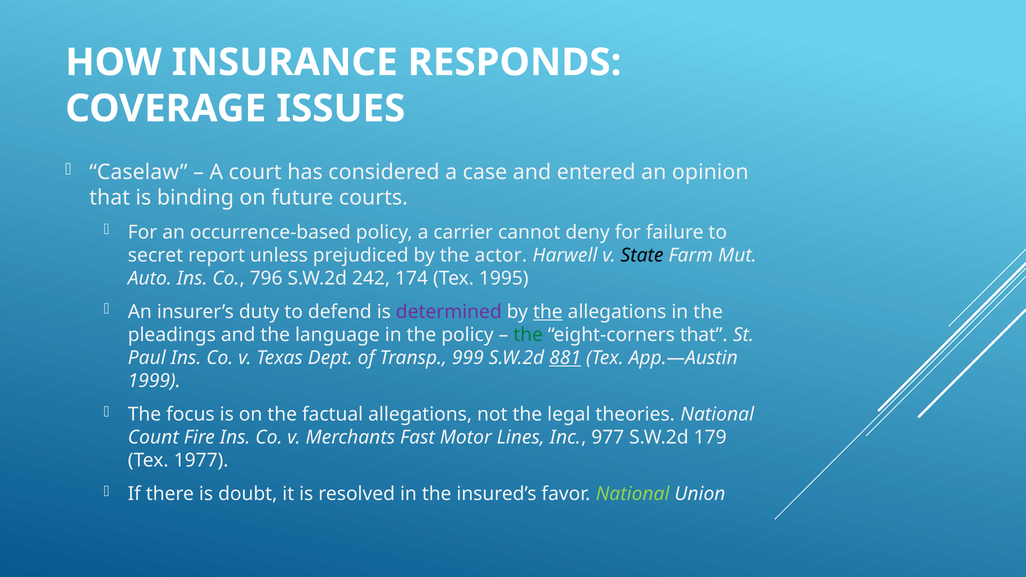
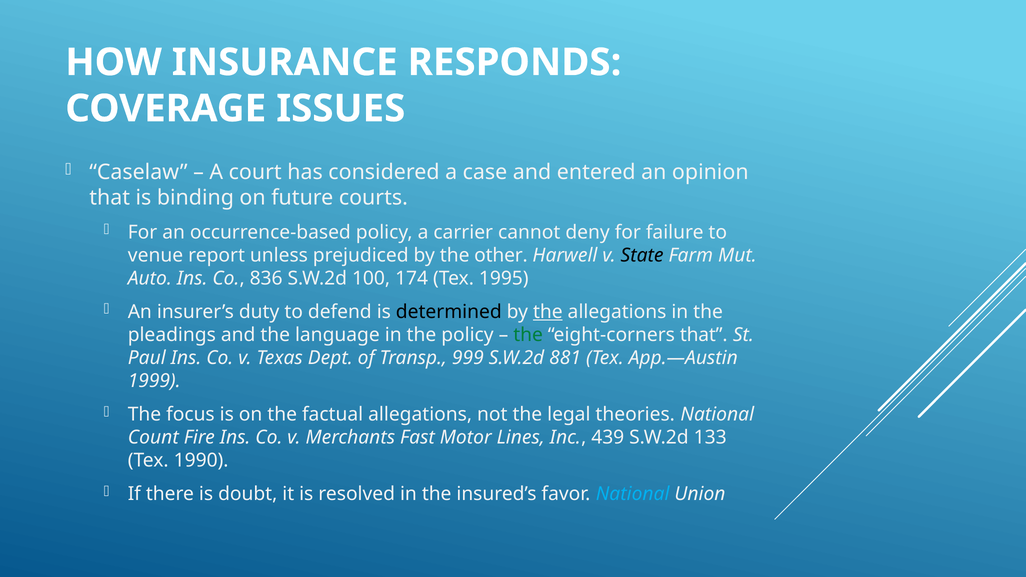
secret: secret -> venue
actor: actor -> other
796: 796 -> 836
242: 242 -> 100
determined colour: purple -> black
881 underline: present -> none
977: 977 -> 439
179: 179 -> 133
1977: 1977 -> 1990
National at (633, 494) colour: light green -> light blue
